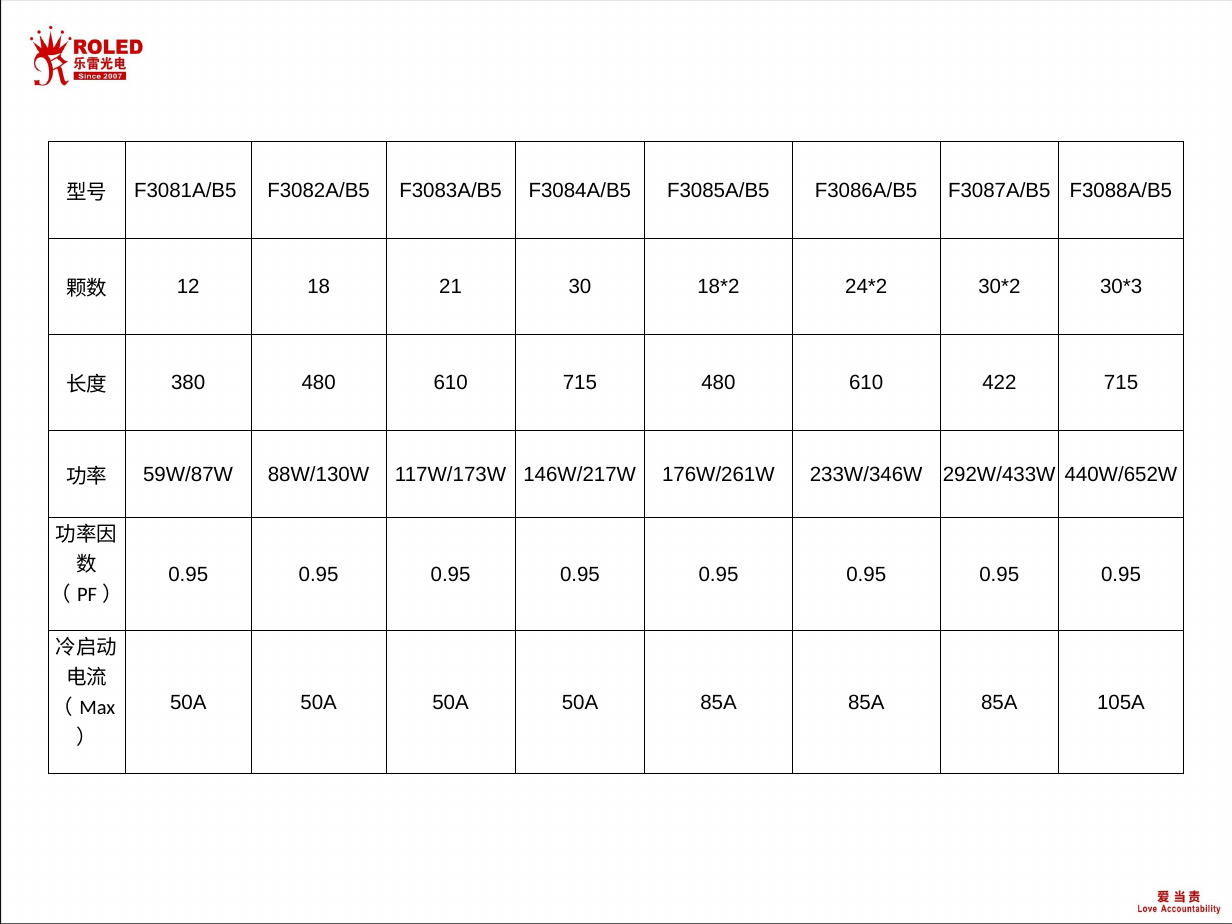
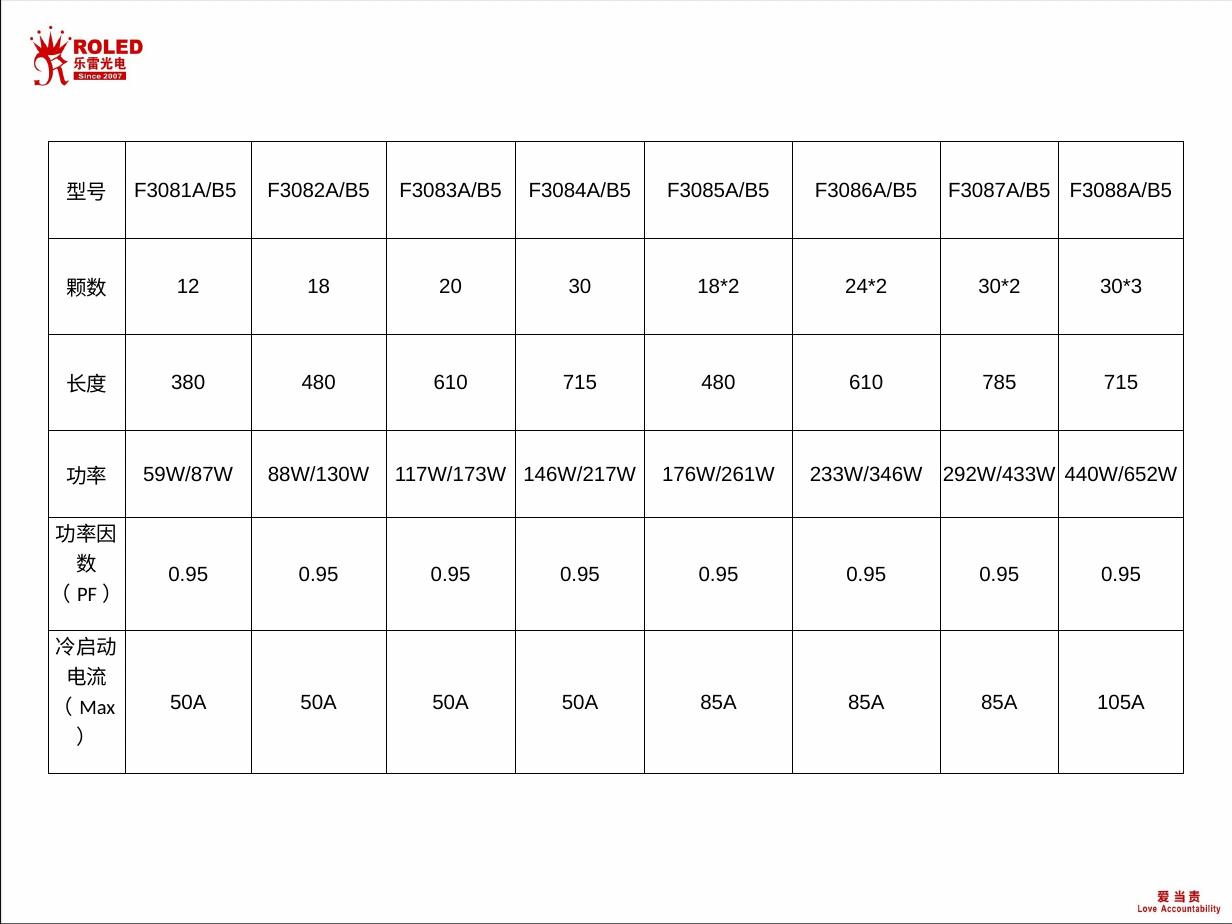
21: 21 -> 20
422: 422 -> 785
